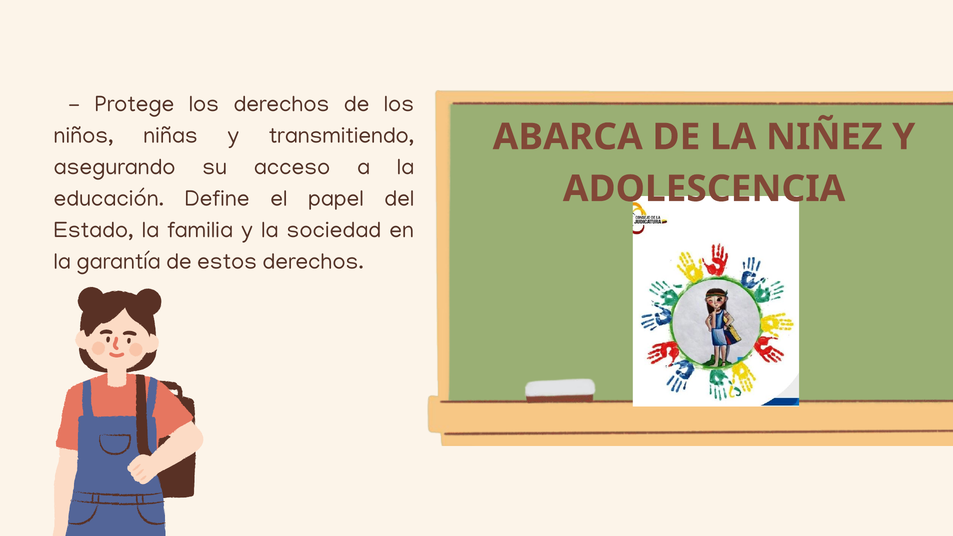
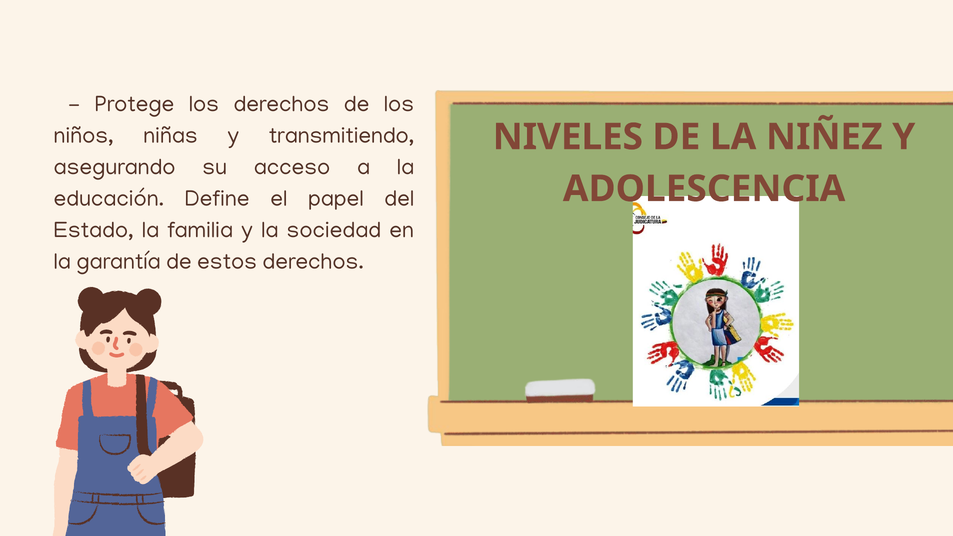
ABARCA: ABARCA -> NIVELES
